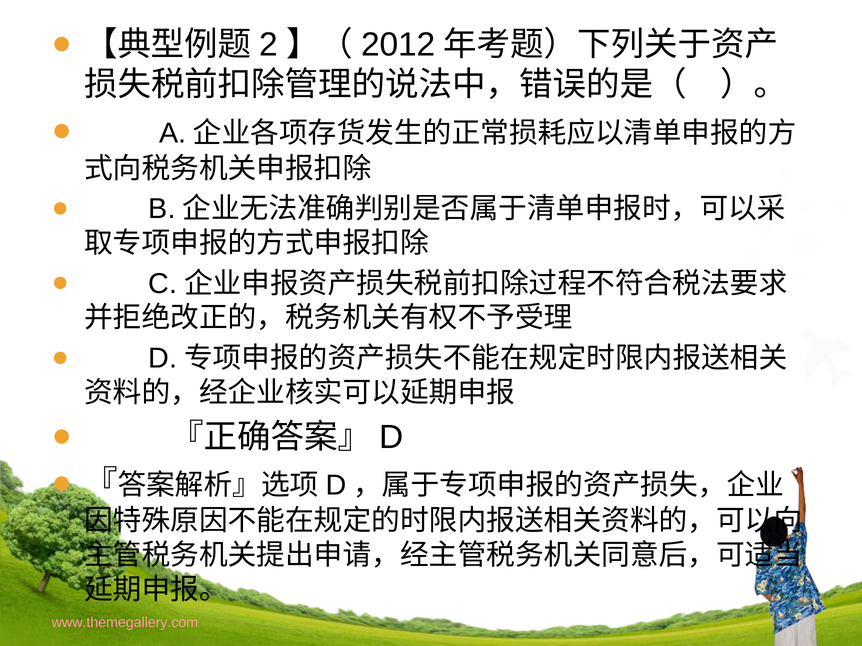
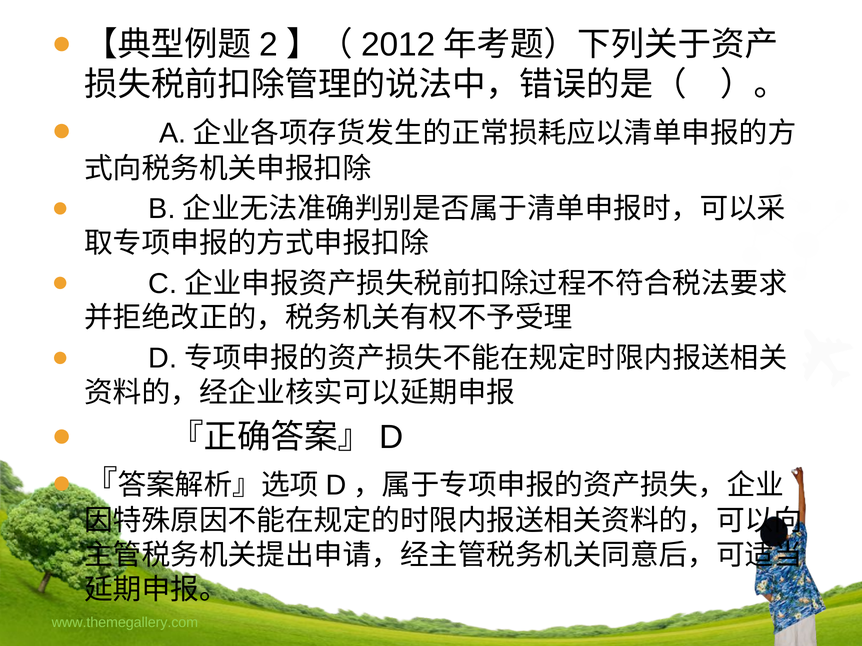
www.themegallery.com colour: pink -> light green
